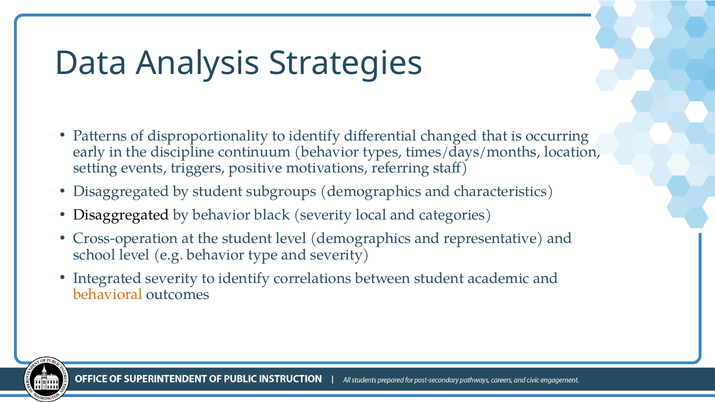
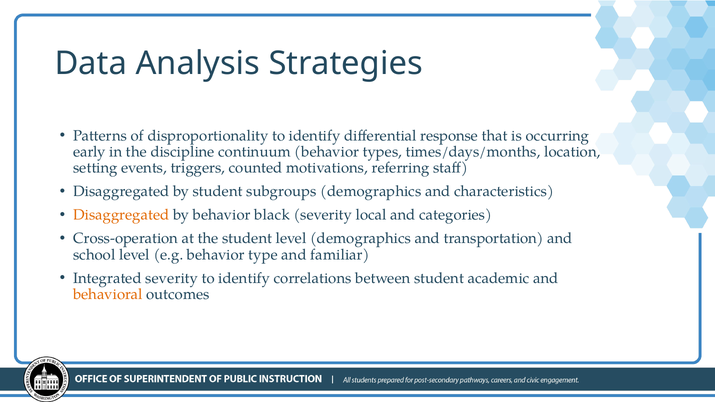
changed: changed -> response
positive: positive -> counted
Disaggregated at (121, 215) colour: black -> orange
representative: representative -> transportation
and severity: severity -> familiar
